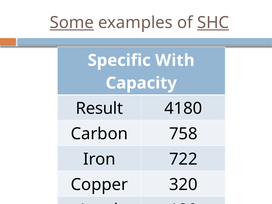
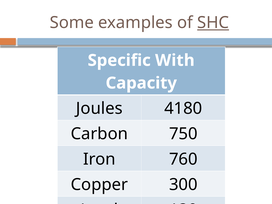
Some underline: present -> none
Result: Result -> Joules
758: 758 -> 750
722: 722 -> 760
320: 320 -> 300
